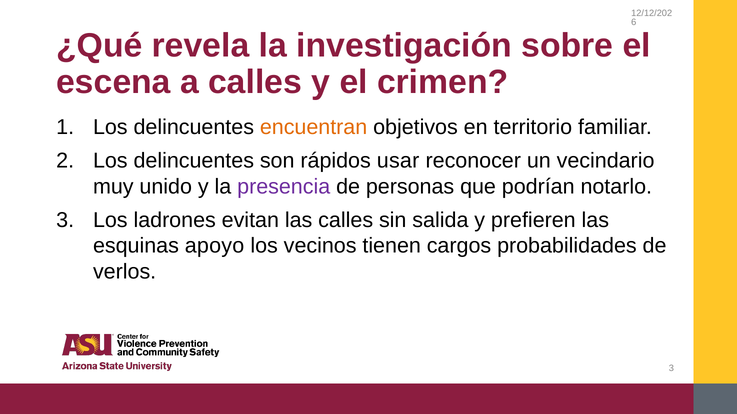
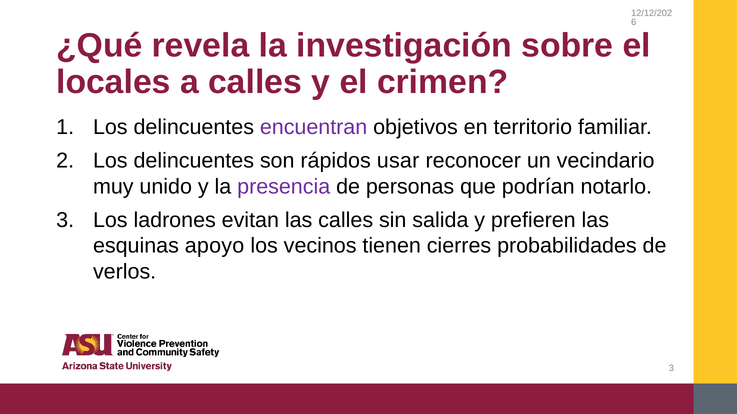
escena: escena -> locales
encuentran colour: orange -> purple
cargos: cargos -> cierres
